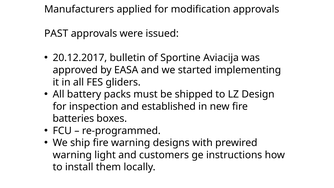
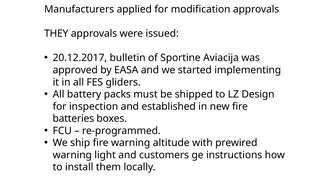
PAST: PAST -> THEY
designs: designs -> altitude
